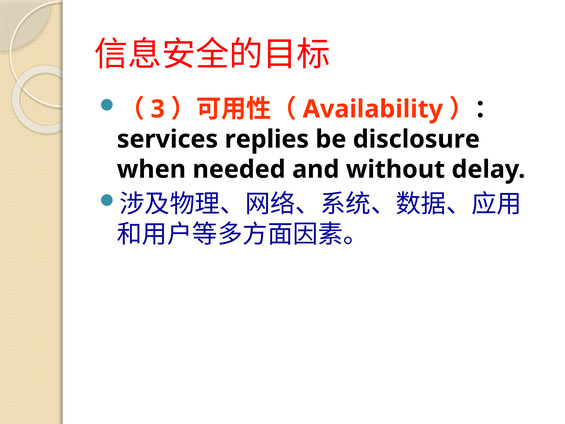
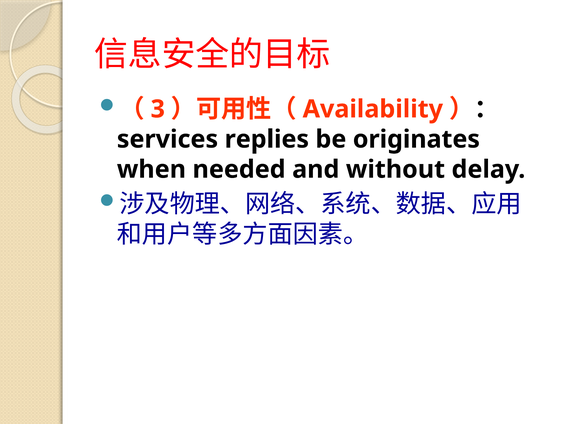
disclosure: disclosure -> originates
